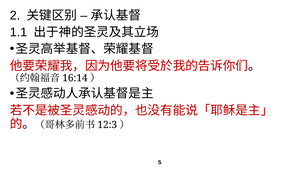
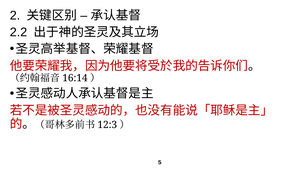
1.1: 1.1 -> 2.2
